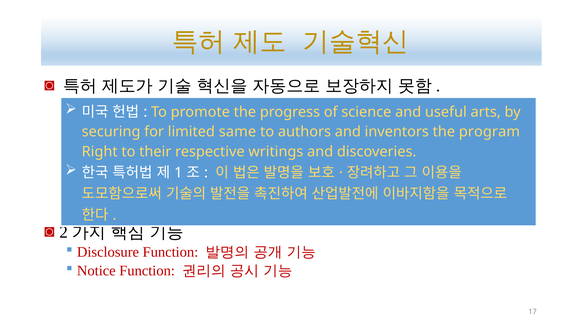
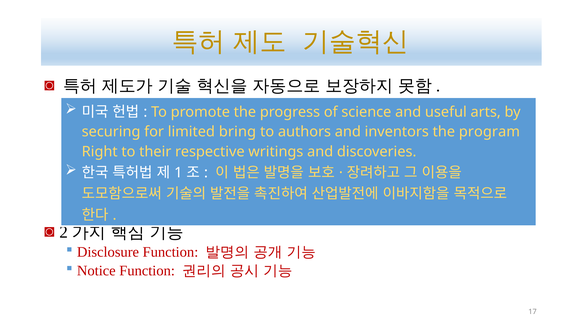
same: same -> bring
